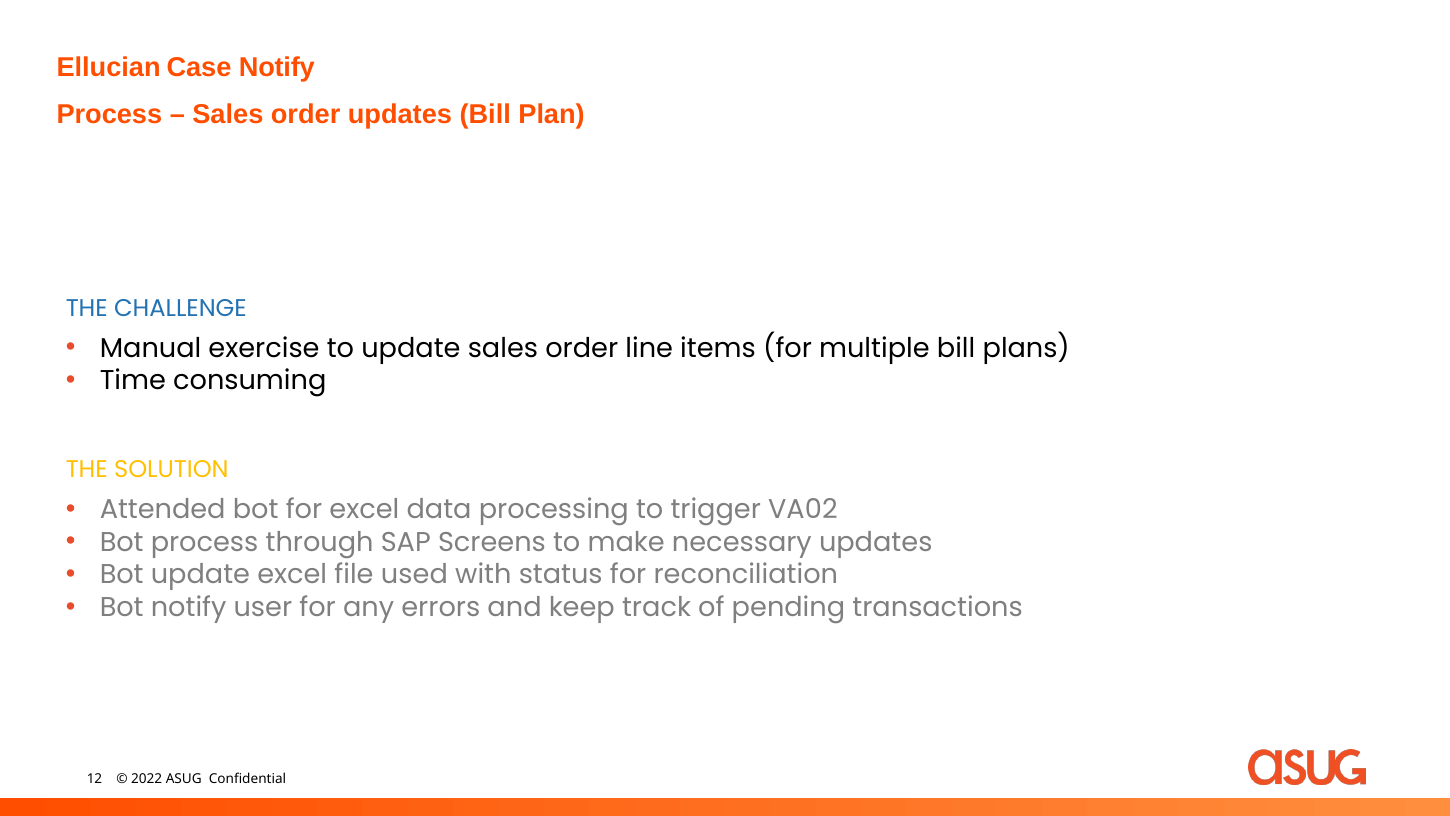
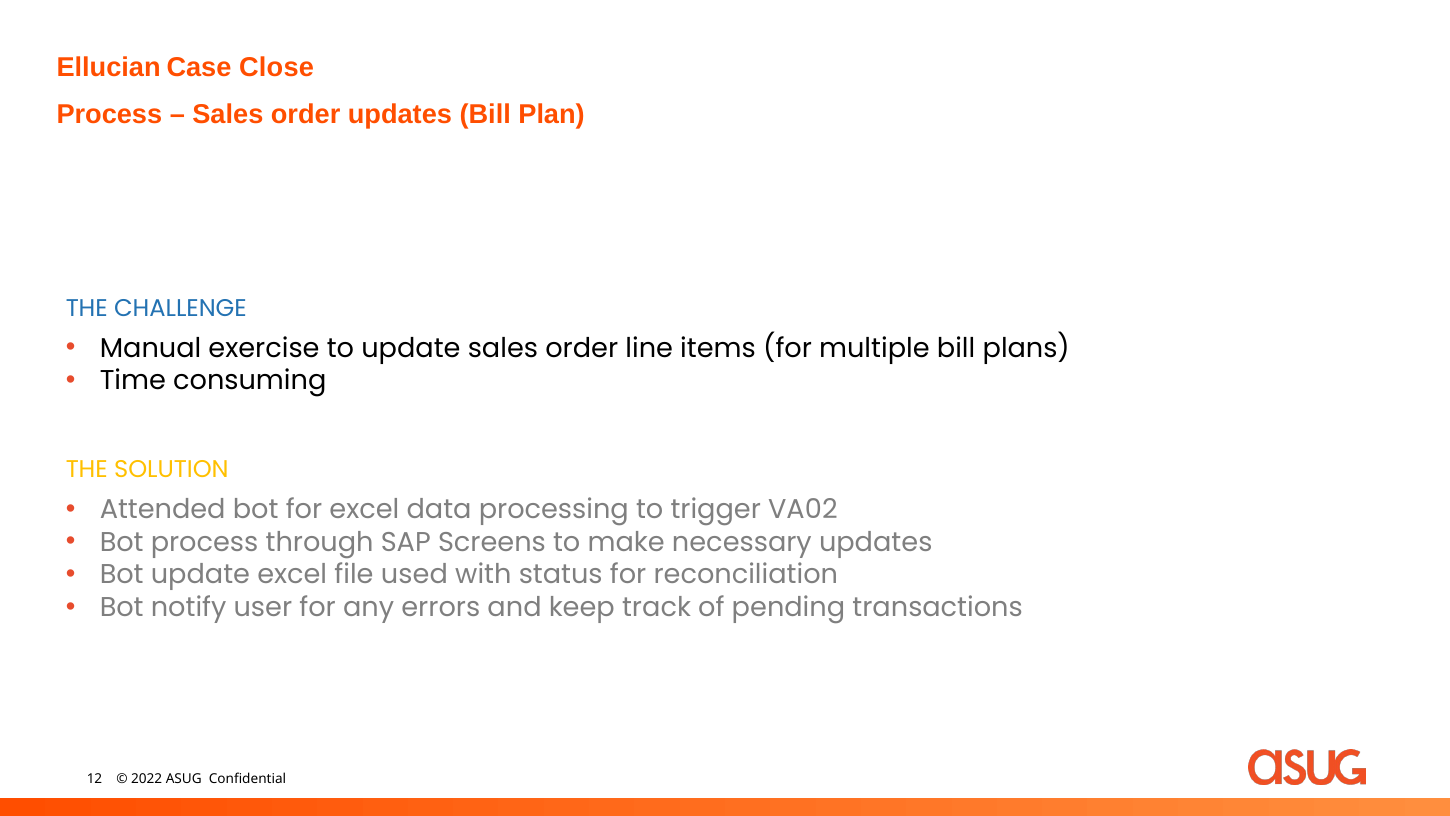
Case Notify: Notify -> Close
